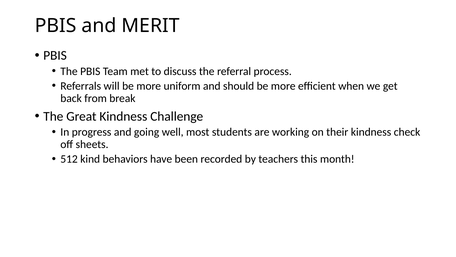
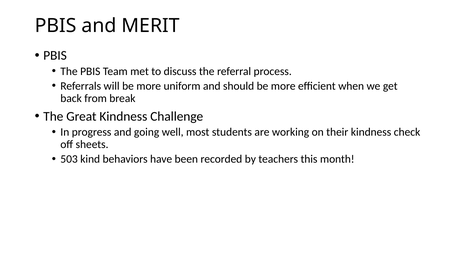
512: 512 -> 503
